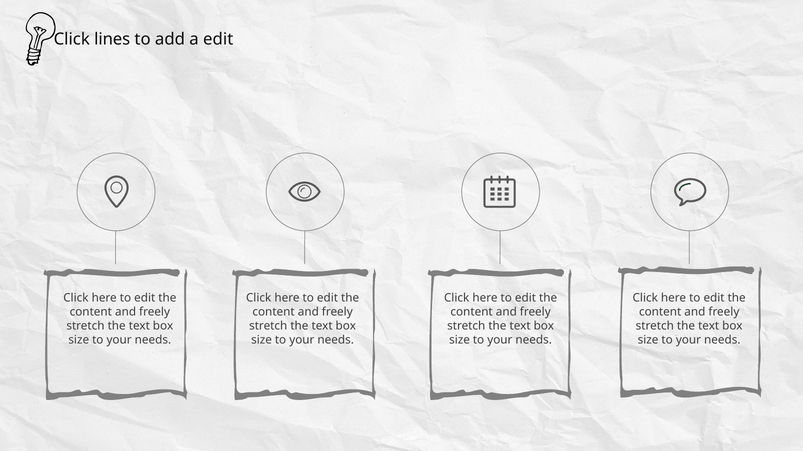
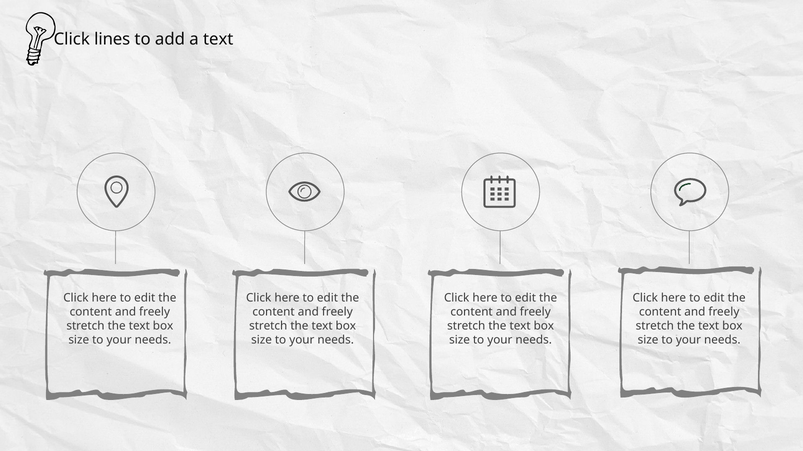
a edit: edit -> text
